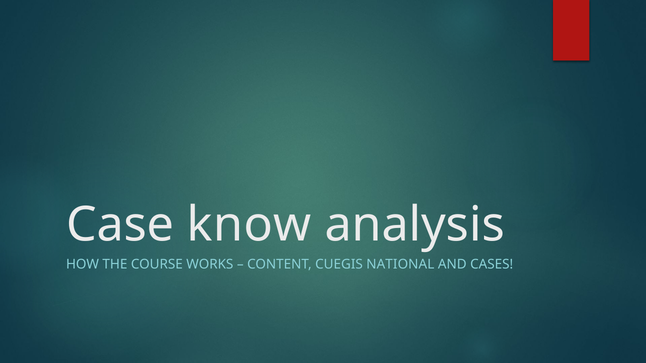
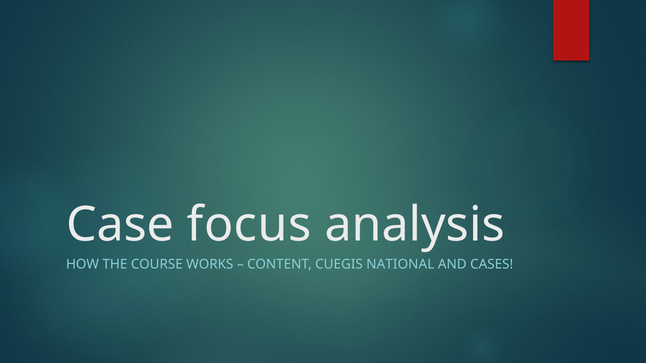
know: know -> focus
